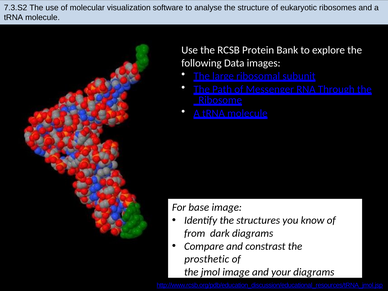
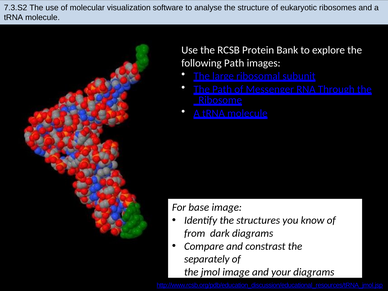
following Data: Data -> Path
prosthetic: prosthetic -> separately
